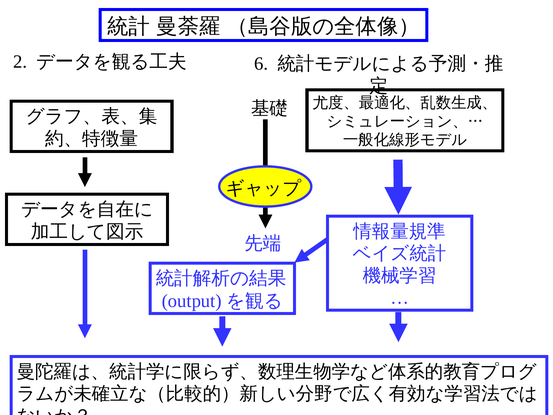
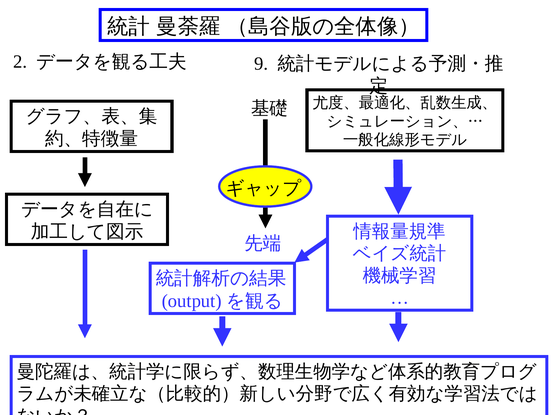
6: 6 -> 9
